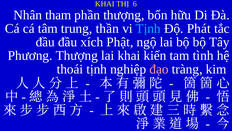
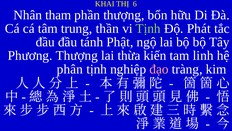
Tịnh at (148, 28) colour: light blue -> light green
xích: xích -> tánh
lai khai: khai -> thừa
tình: tình -> linh
thoái: thoái -> phân
